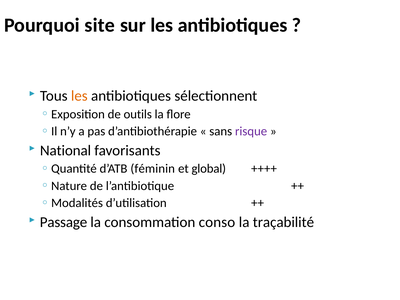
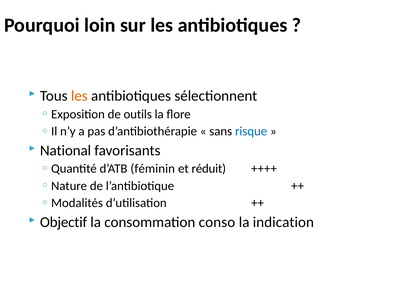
site: site -> loin
risque colour: purple -> blue
global: global -> réduit
Passage: Passage -> Objectif
traçabilité: traçabilité -> indication
